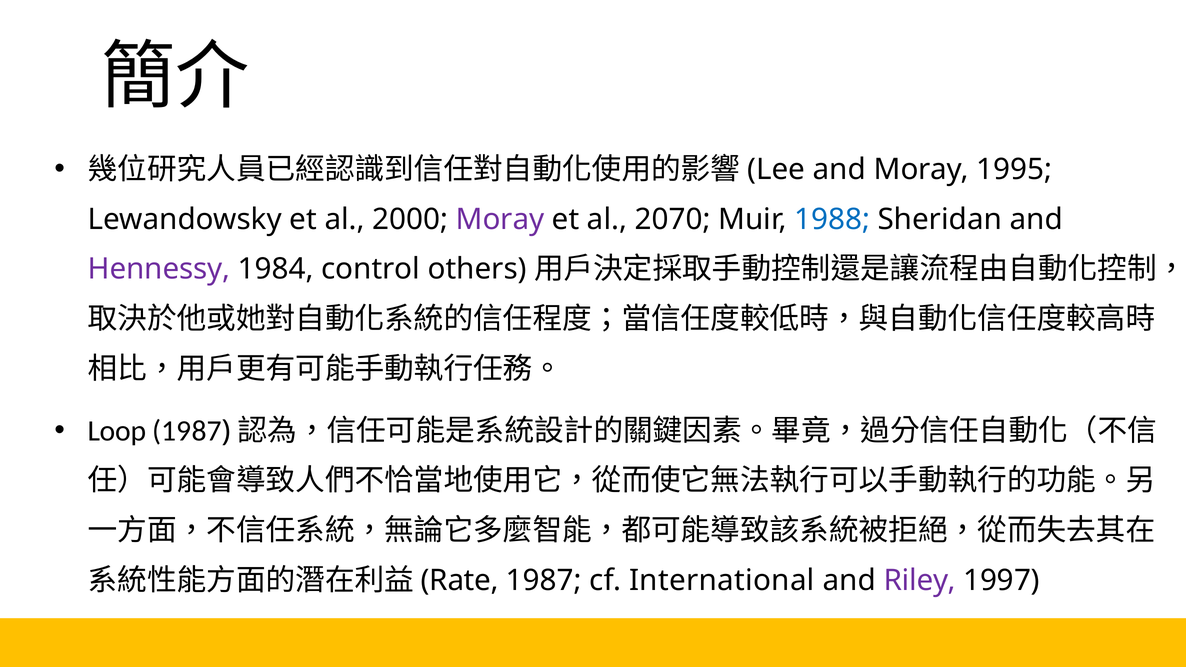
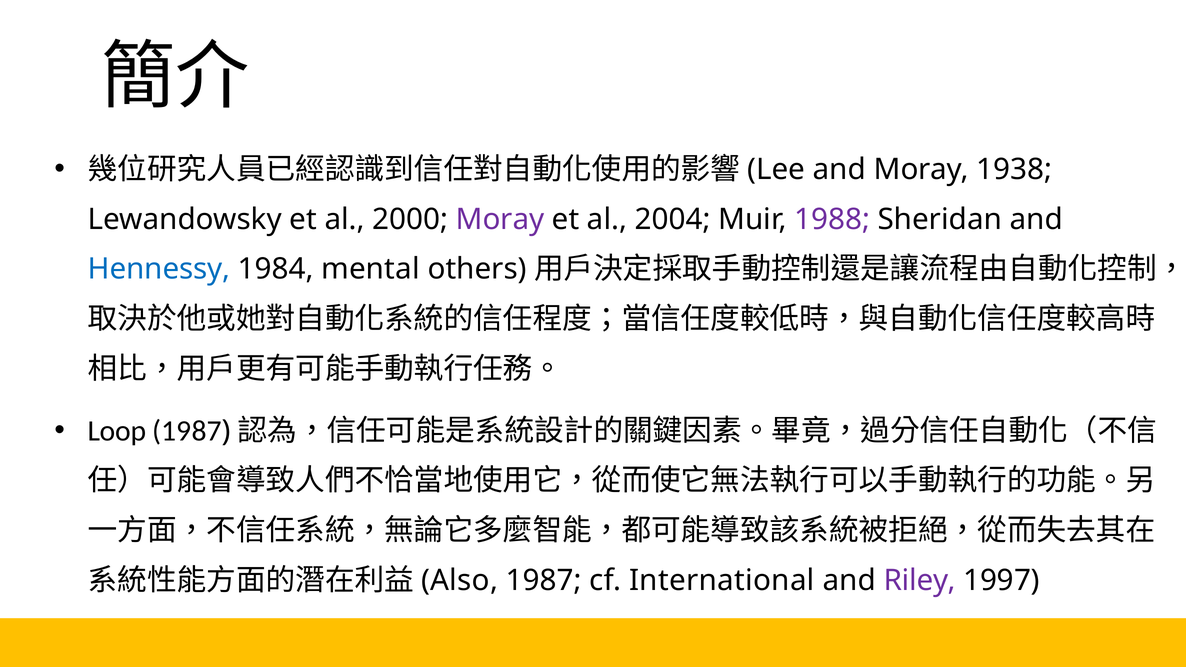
1995: 1995 -> 1938
2070: 2070 -> 2004
1988 colour: blue -> purple
Hennessy colour: purple -> blue
control: control -> mental
Rate: Rate -> Also
